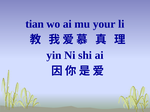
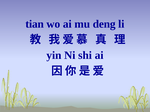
your: your -> deng
